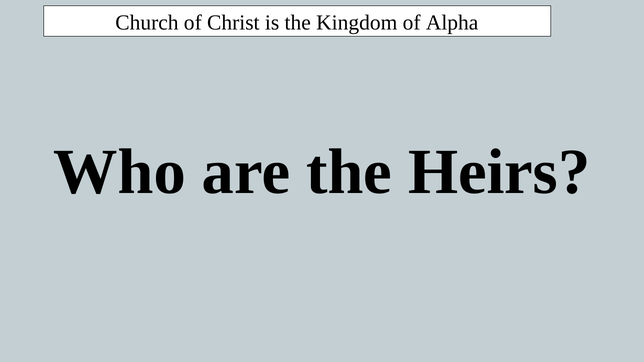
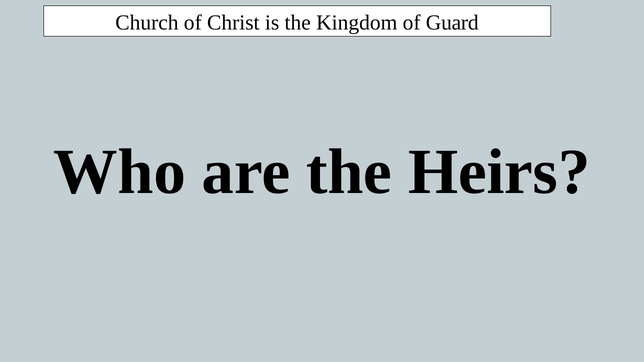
Alpha: Alpha -> Guard
